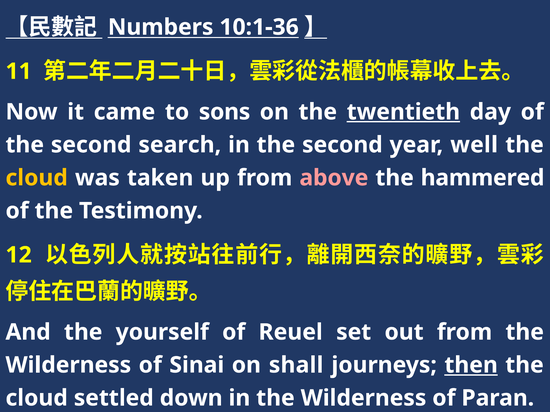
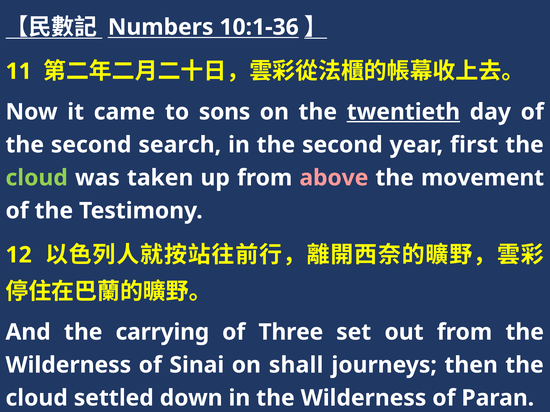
well: well -> first
cloud at (37, 178) colour: yellow -> light green
hammered: hammered -> movement
yourself: yourself -> carrying
Reuel: Reuel -> Three
then underline: present -> none
